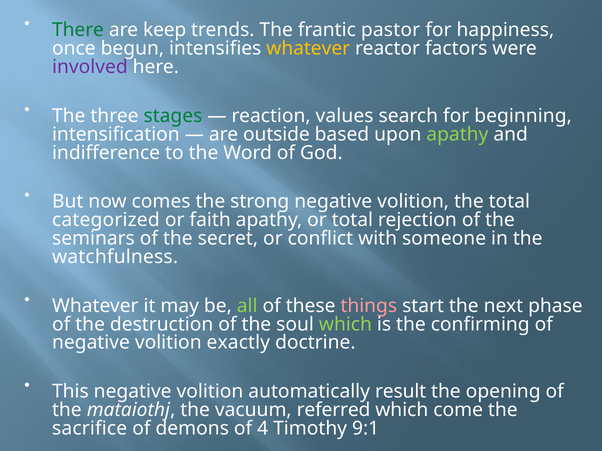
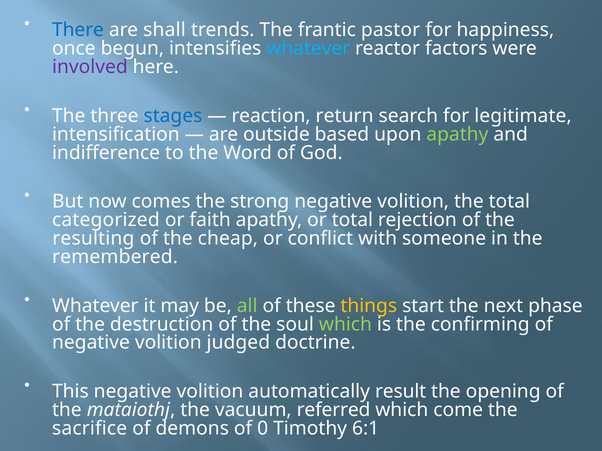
There colour: green -> blue
keep: keep -> shall
whatever at (308, 49) colour: yellow -> light blue
stages colour: green -> blue
values: values -> return
beginning: beginning -> legitimate
seminars: seminars -> resulting
secret: secret -> cheap
watchfulness: watchfulness -> remembered
things colour: pink -> yellow
exactly: exactly -> judged
4: 4 -> 0
9:1: 9:1 -> 6:1
